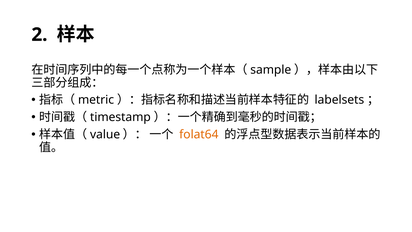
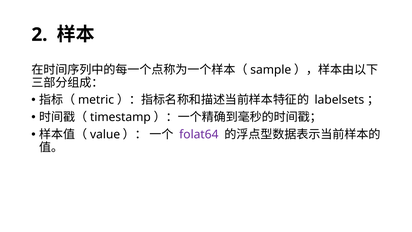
folat64 colour: orange -> purple
